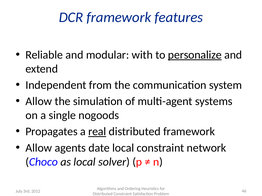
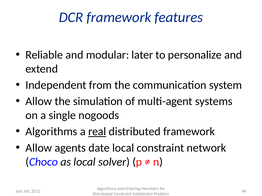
with: with -> later
personalize underline: present -> none
Propagates at (52, 132): Propagates -> Algorithms
